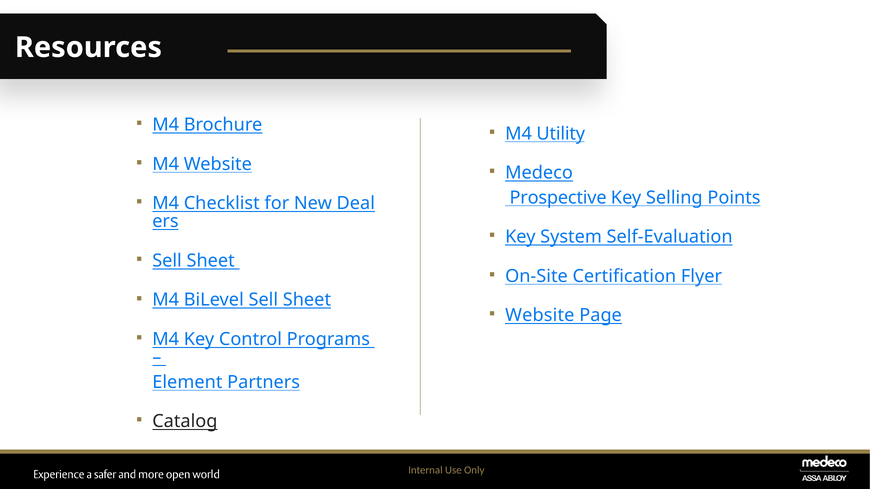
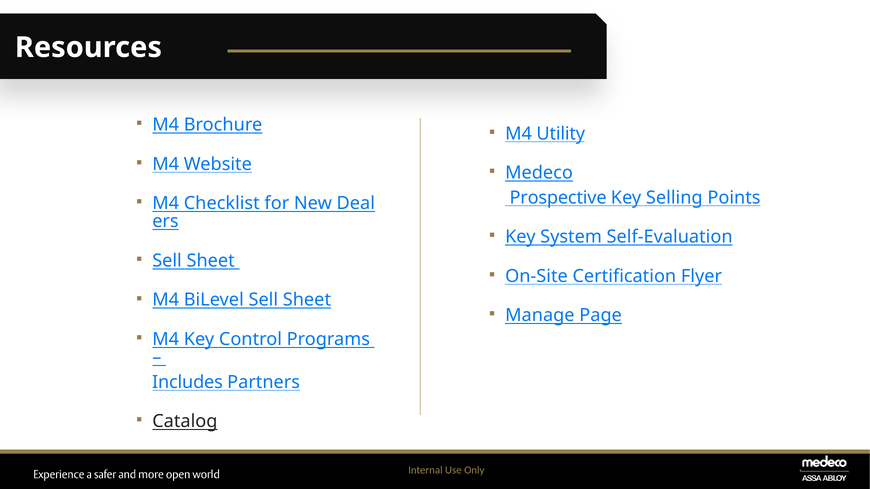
Website at (540, 316): Website -> Manage
Element: Element -> Includes
